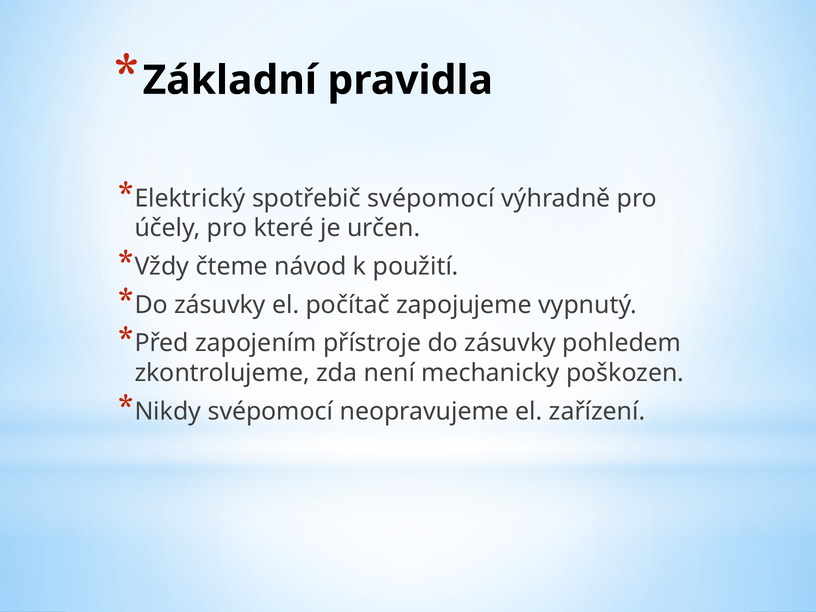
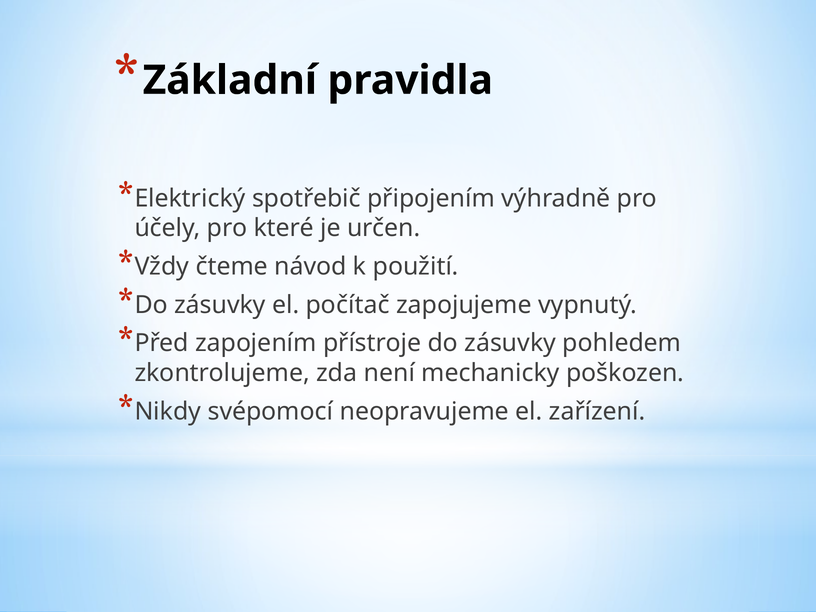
spotřebič svépomocí: svépomocí -> připojením
